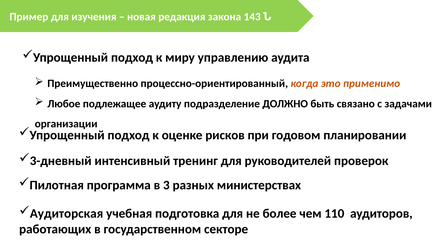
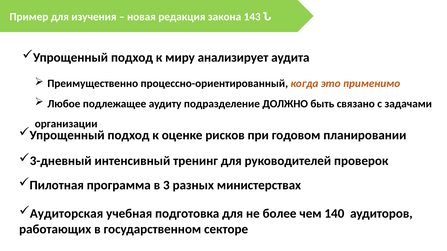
управлению: управлению -> анализирует
110: 110 -> 140
